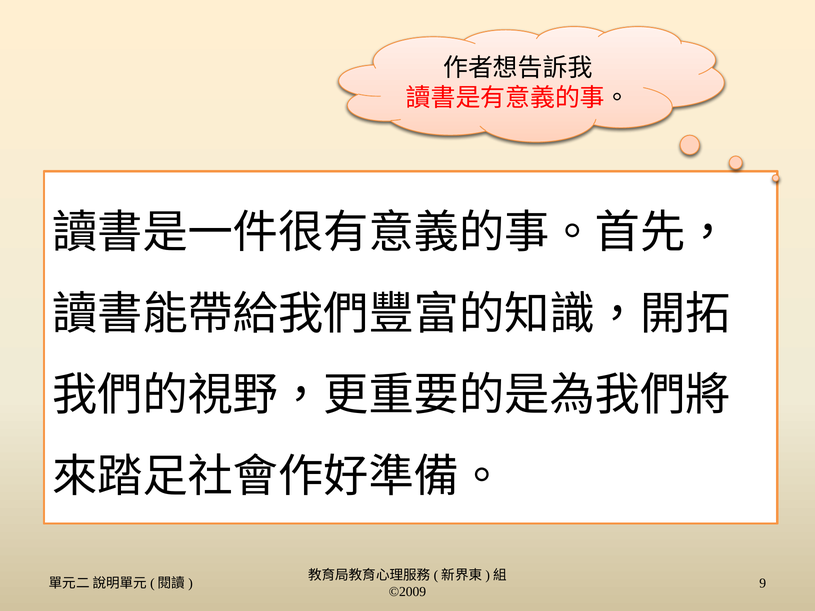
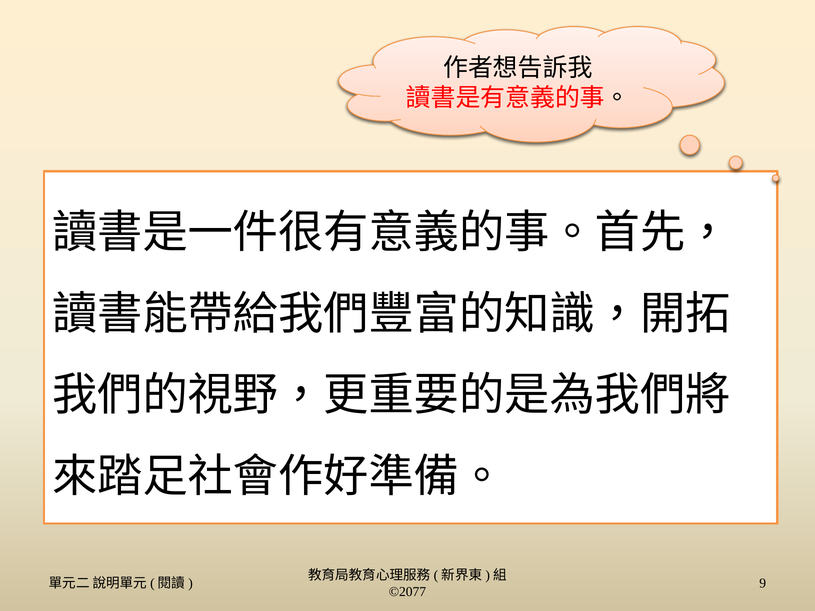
©2009: ©2009 -> ©2077
